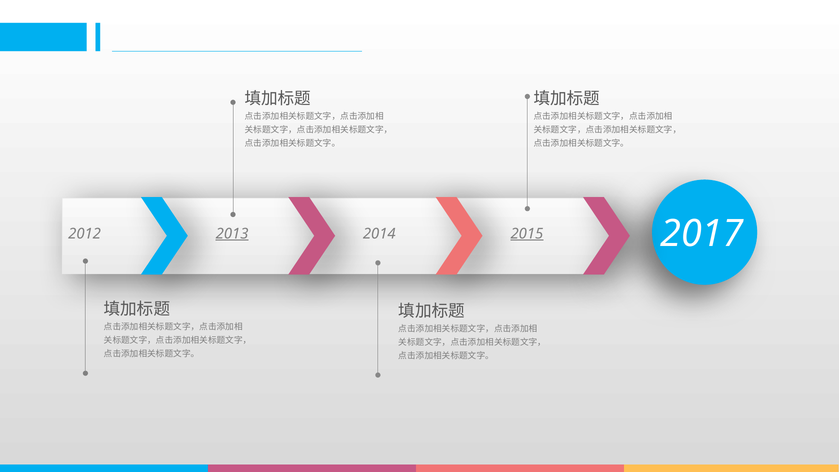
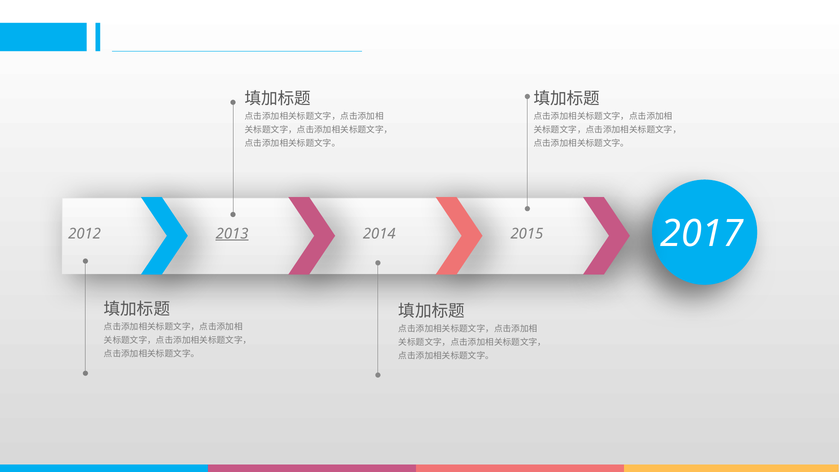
2015 underline: present -> none
